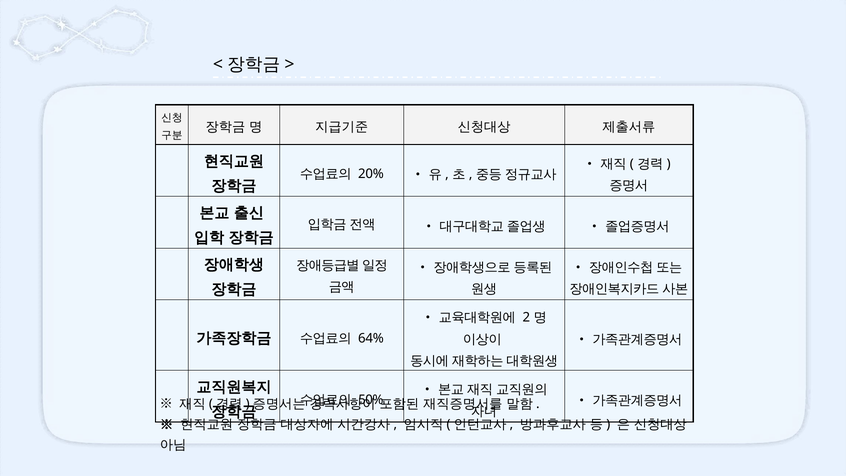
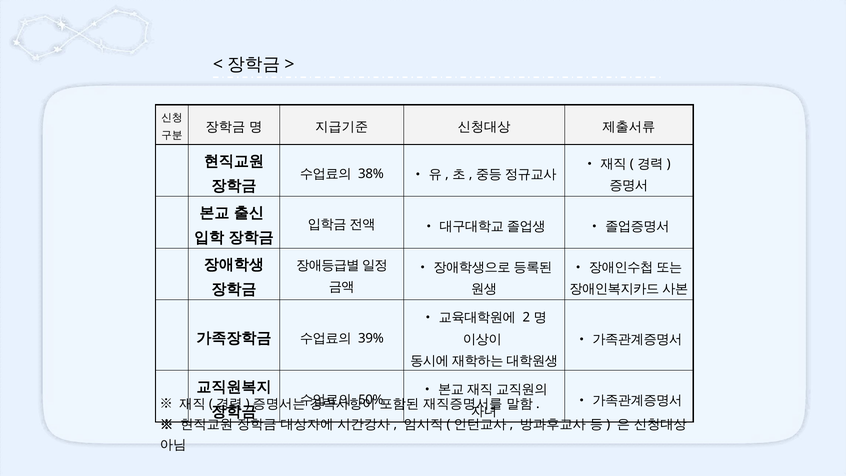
20%: 20% -> 38%
64%: 64% -> 39%
